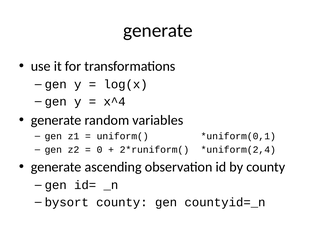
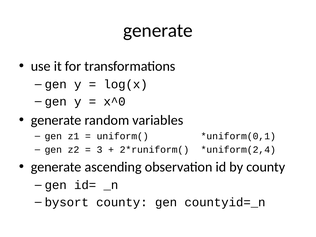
x^4: x^4 -> x^0
0: 0 -> 3
